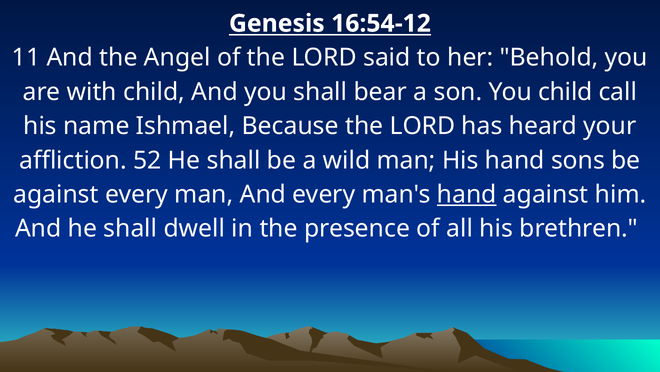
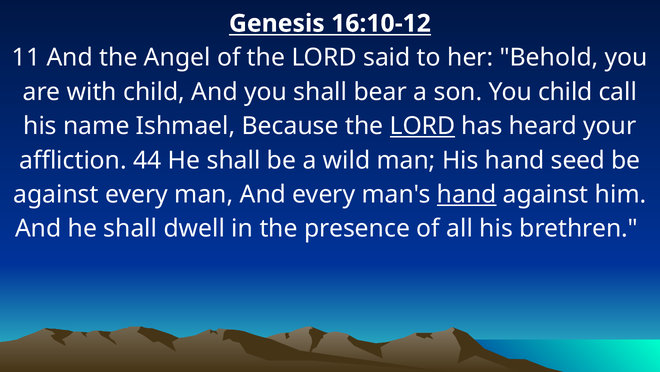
16:54-12: 16:54-12 -> 16:10-12
LORD at (422, 126) underline: none -> present
52: 52 -> 44
sons: sons -> seed
